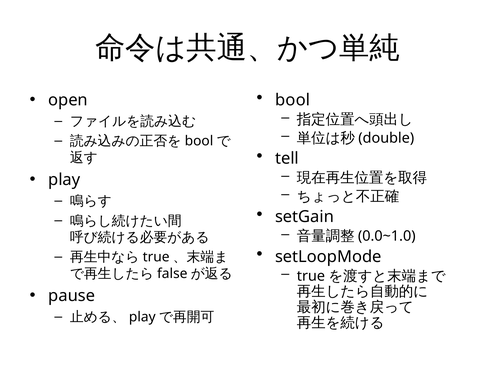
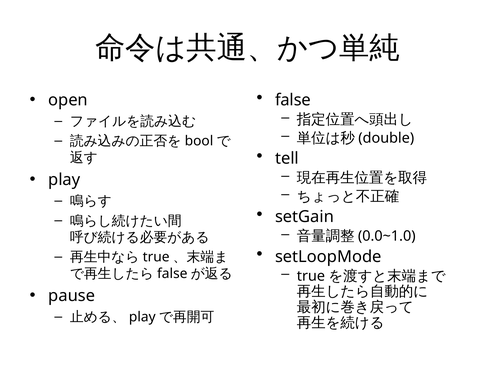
bool: bool -> false
